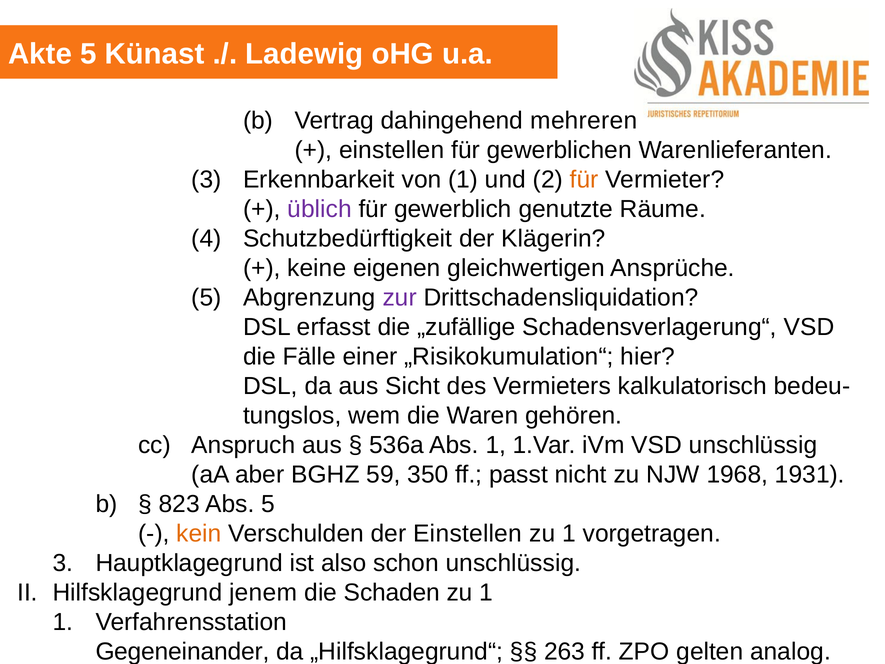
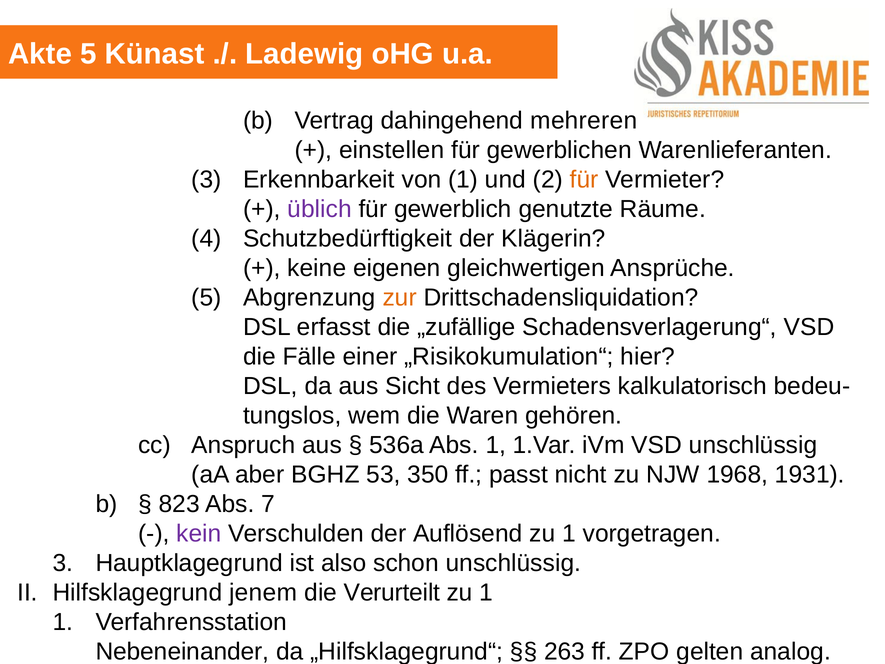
zur colour: purple -> orange
59: 59 -> 53
Abs 5: 5 -> 7
kein colour: orange -> purple
der Einstellen: Einstellen -> Auflösend
Schaden: Schaden -> Verurteilt
Gegeneinander: Gegeneinander -> Nebeneinander
